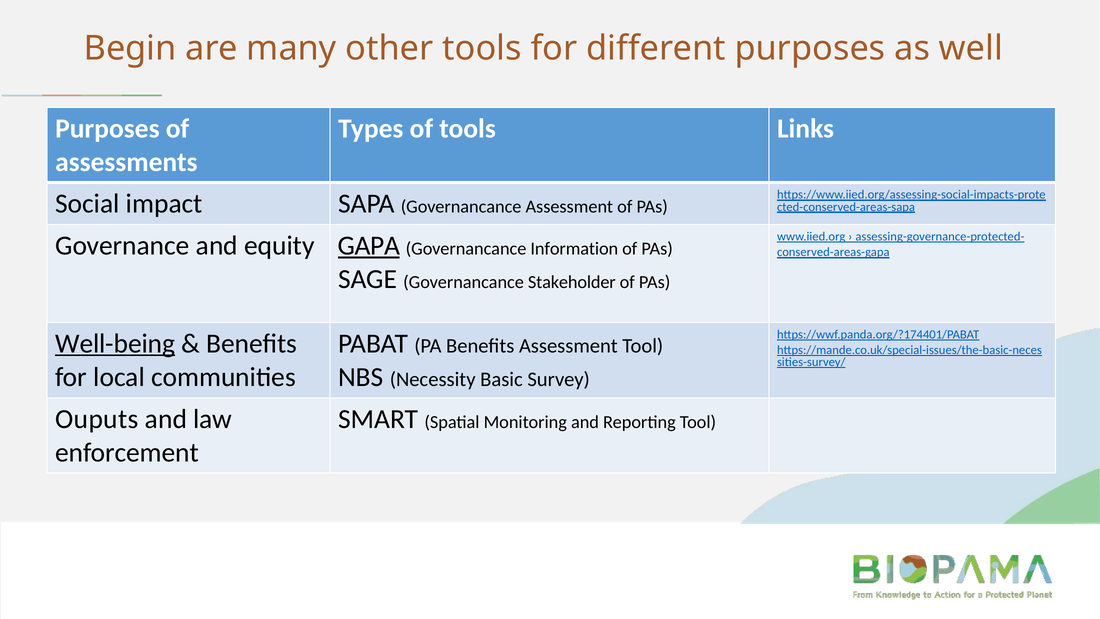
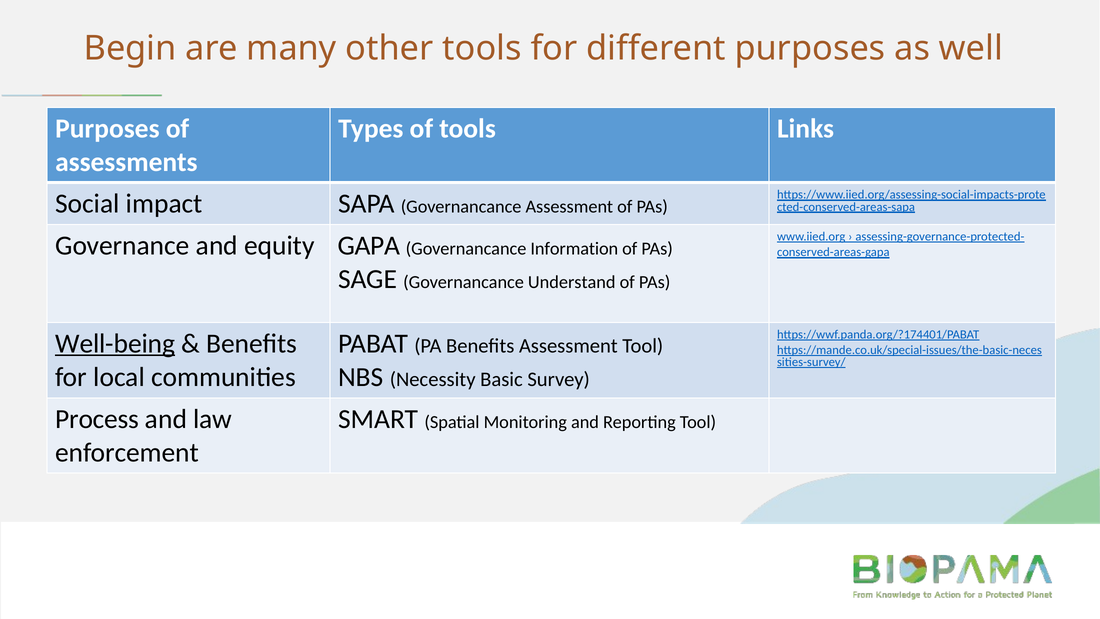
GAPA underline: present -> none
Stakeholder: Stakeholder -> Understand
Ouputs: Ouputs -> Process
